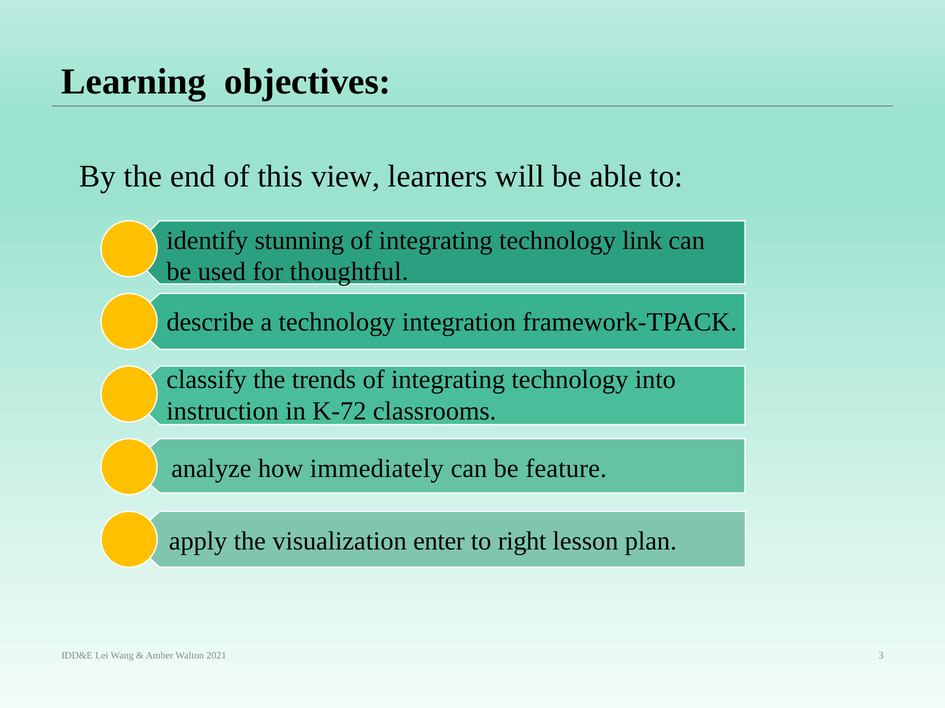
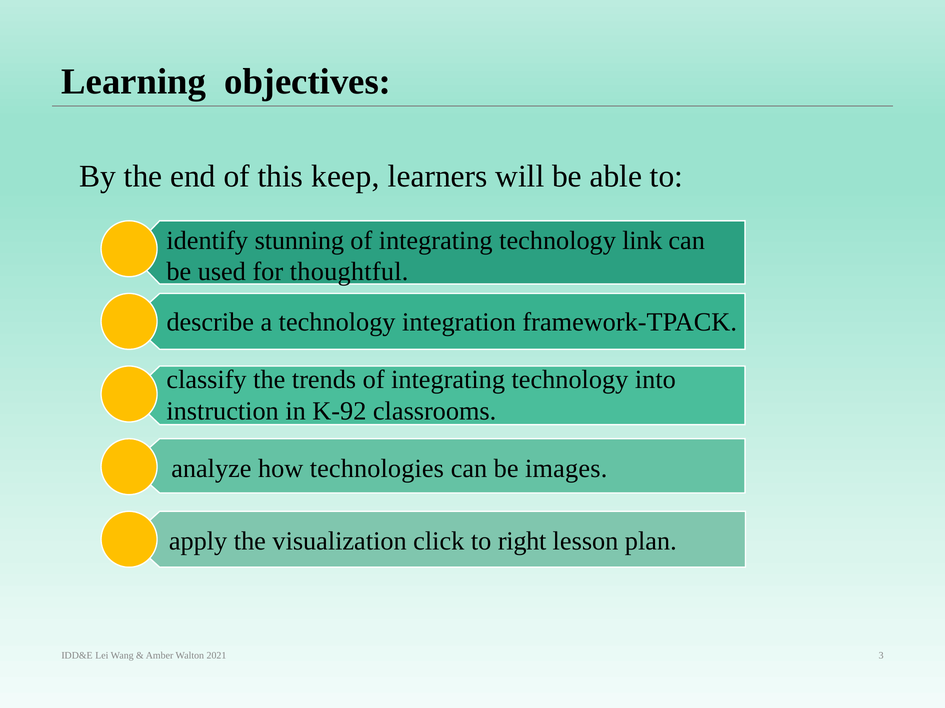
view: view -> keep
K-72: K-72 -> K-92
immediately: immediately -> technologies
feature: feature -> images
enter: enter -> click
